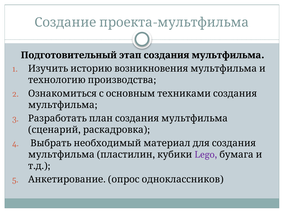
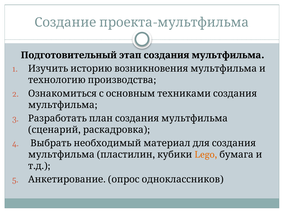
Lego colour: purple -> orange
